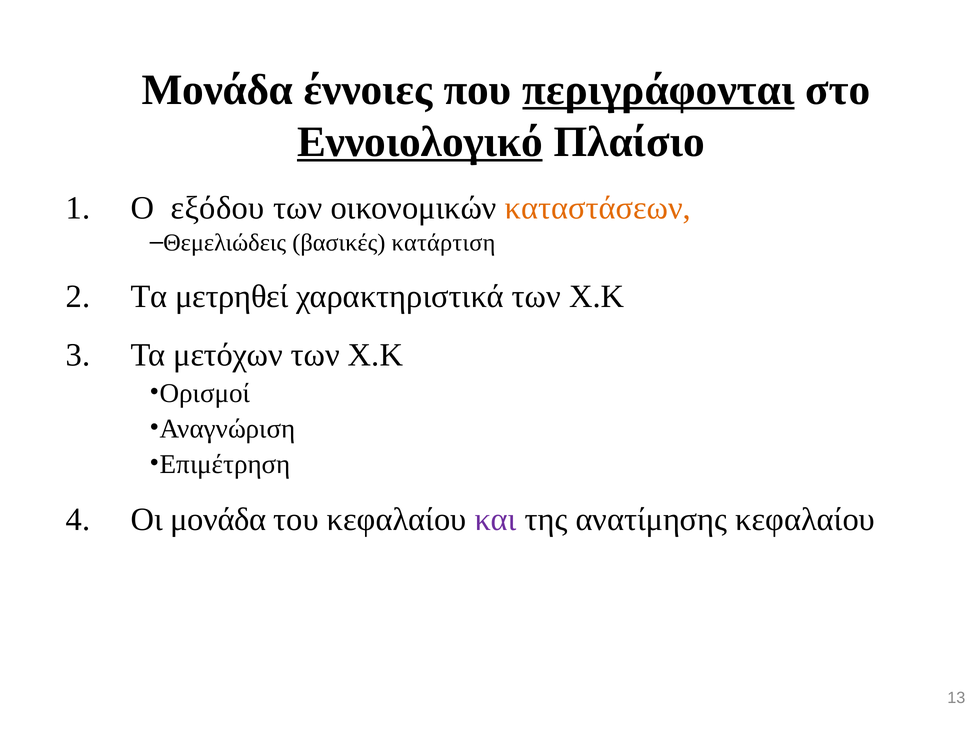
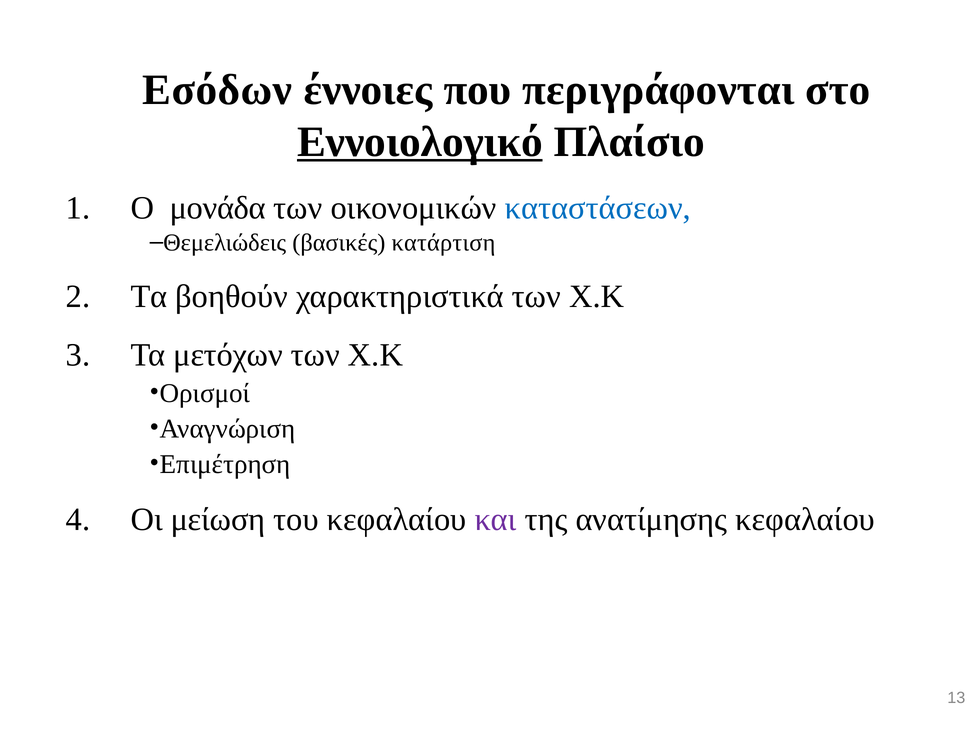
Μονάδα at (218, 90): Μονάδα -> Εσόδων
περιγράφονται underline: present -> none
εξόδου: εξόδου -> μονάδα
καταστάσεων colour: orange -> blue
μετρηθεί: μετρηθεί -> βοηθούν
Oι μονάδα: μονάδα -> μείωση
